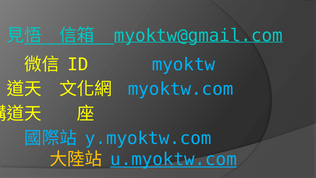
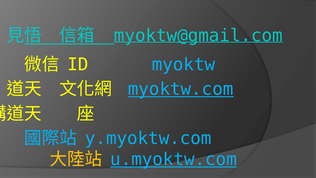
myoktw.com underline: none -> present
